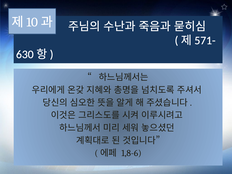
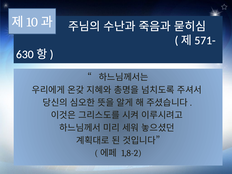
1,8-6: 1,8-6 -> 1,8-2
